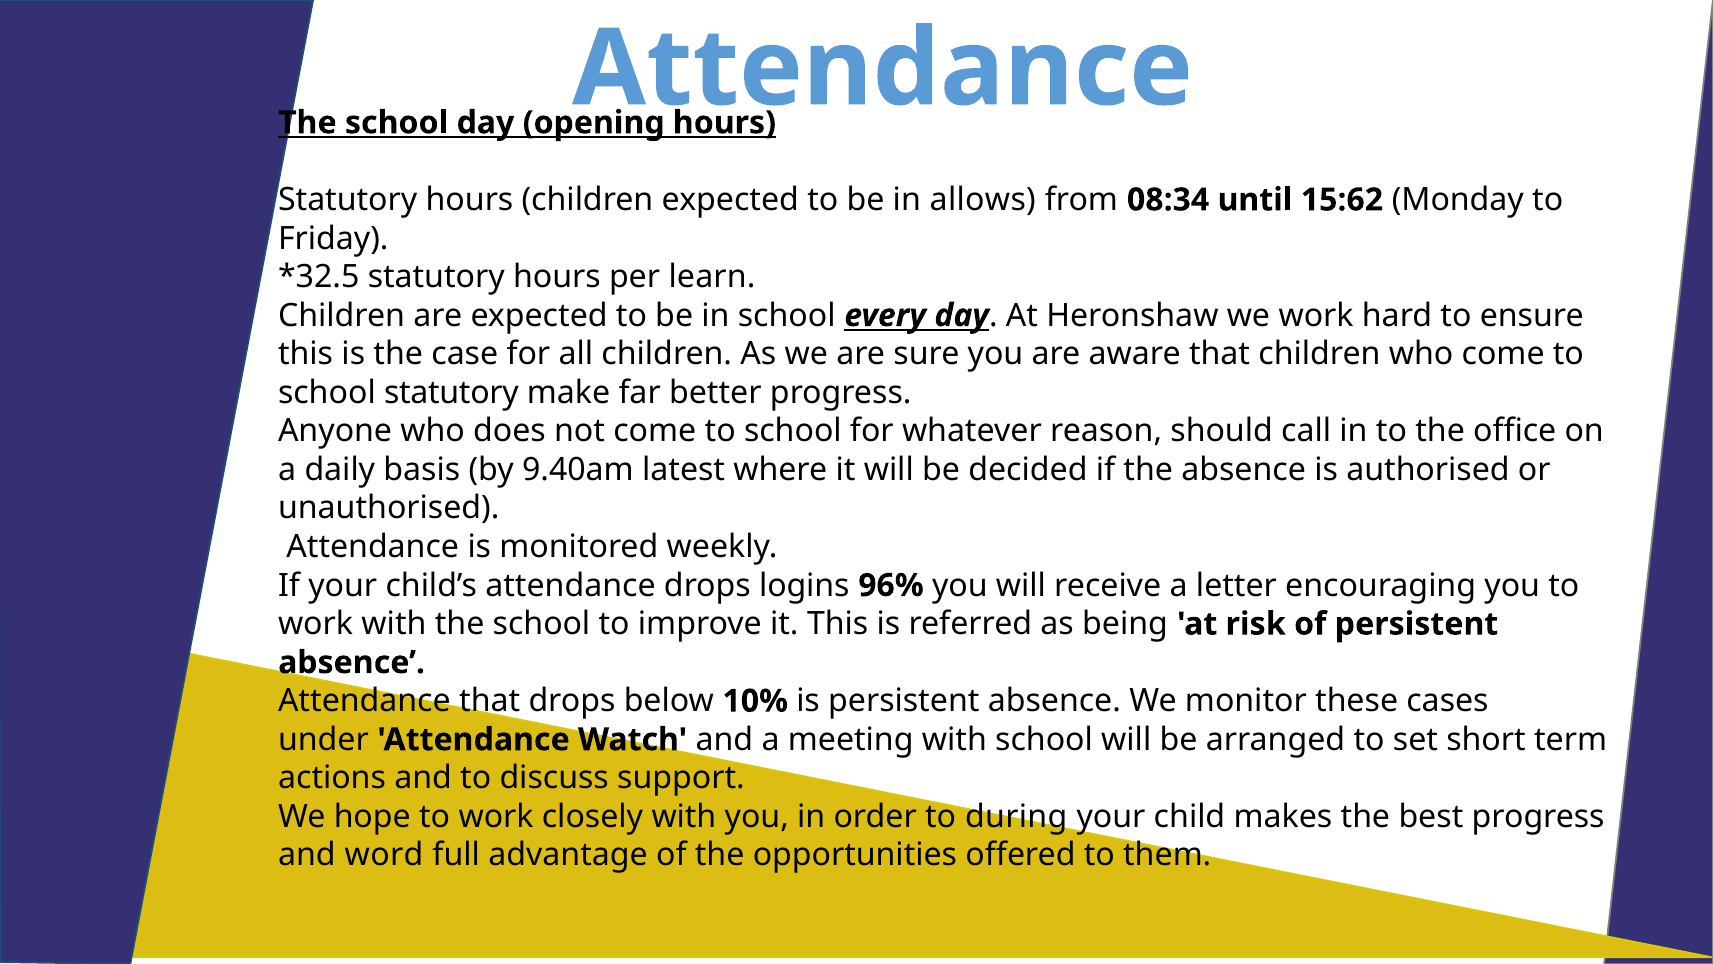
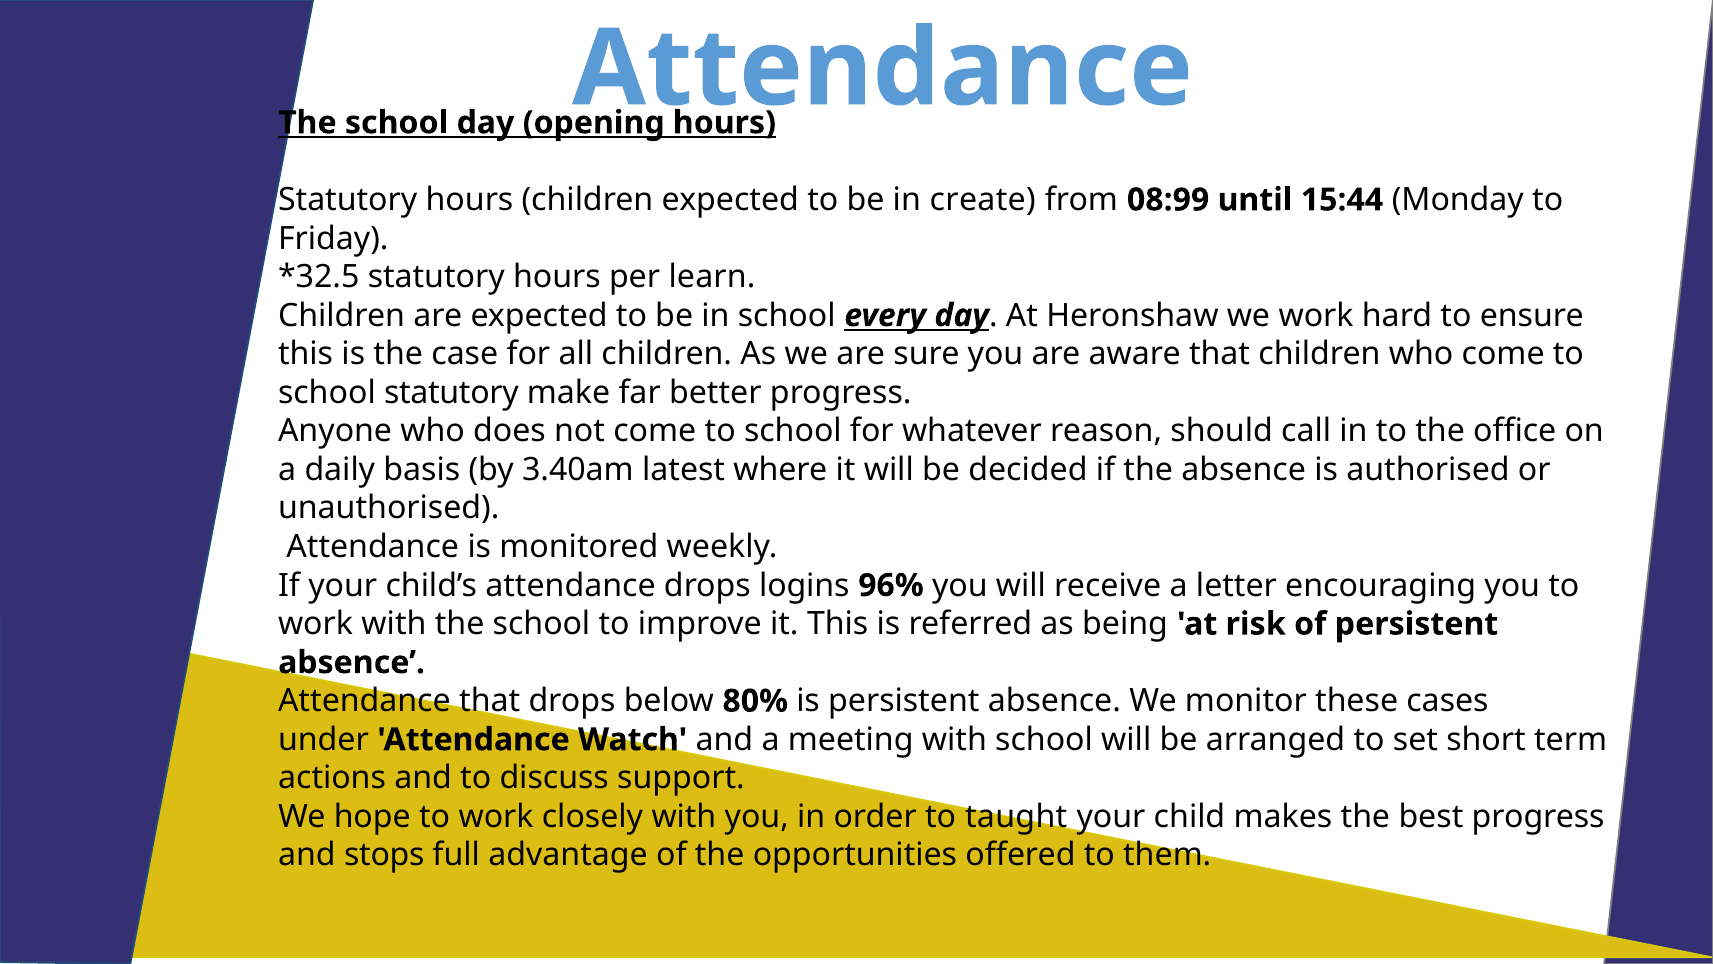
allows: allows -> create
08:34: 08:34 -> 08:99
15:62: 15:62 -> 15:44
9.40am: 9.40am -> 3.40am
10%: 10% -> 80%
during: during -> taught
word: word -> stops
